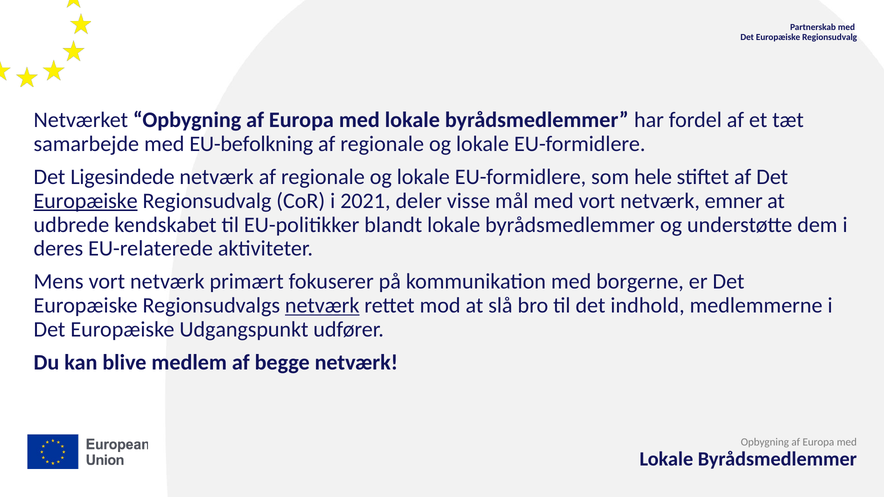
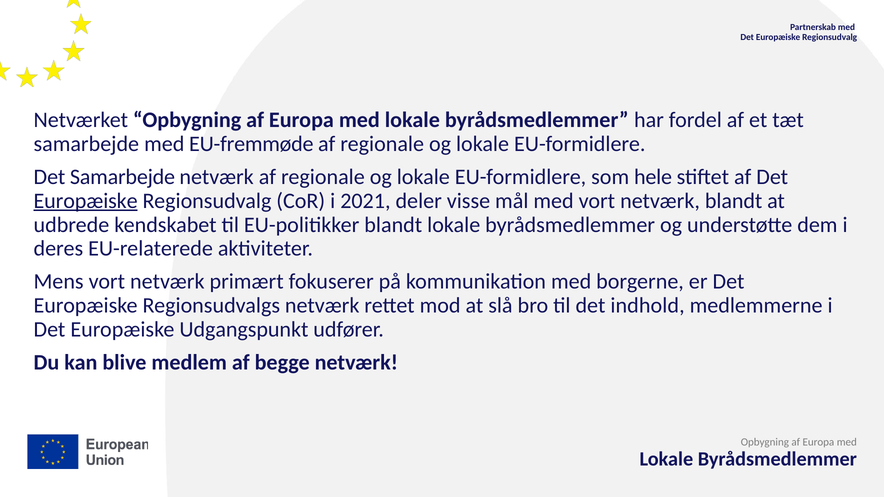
EU-befolkning: EU-befolkning -> EU-fremmøde
Det Ligesindede: Ligesindede -> Samarbejde
netværk emner: emner -> blandt
netværk at (322, 306) underline: present -> none
